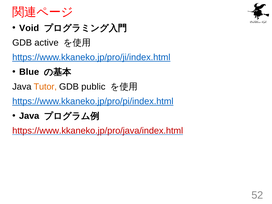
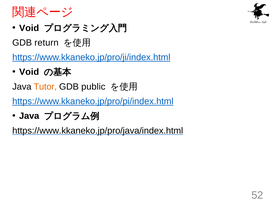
active: active -> return
Blue at (29, 72): Blue -> Void
https://www.kkaneko.jp/pro/java/index.html colour: red -> black
